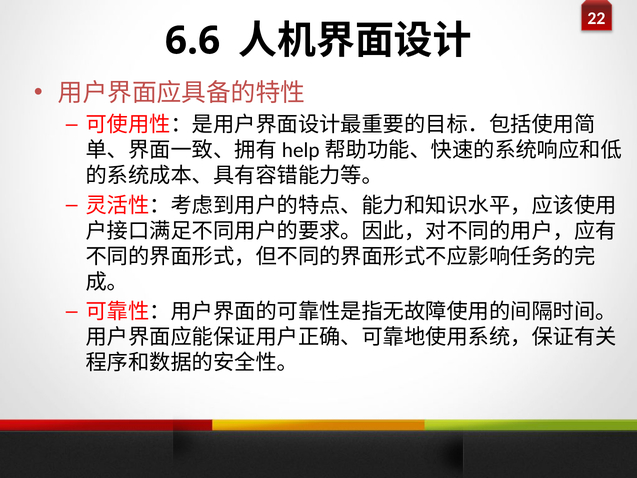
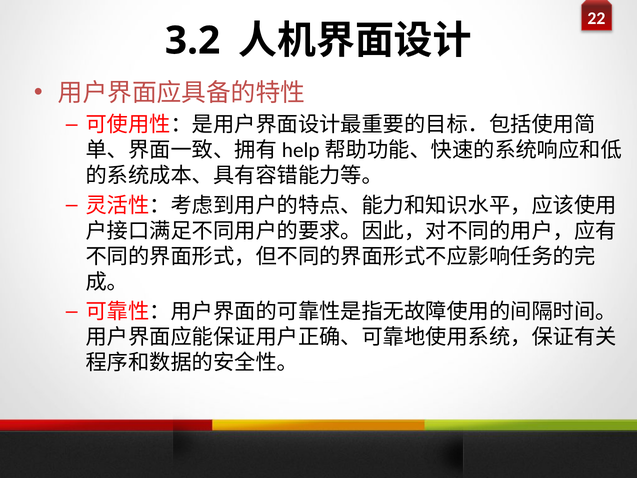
6.6: 6.6 -> 3.2
